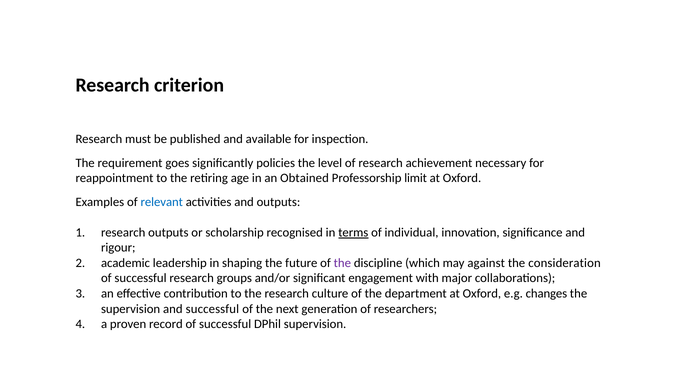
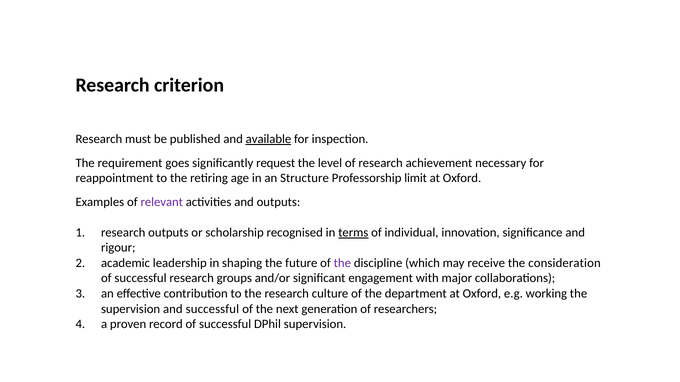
available underline: none -> present
policies: policies -> request
Obtained: Obtained -> Structure
relevant colour: blue -> purple
against: against -> receive
changes: changes -> working
